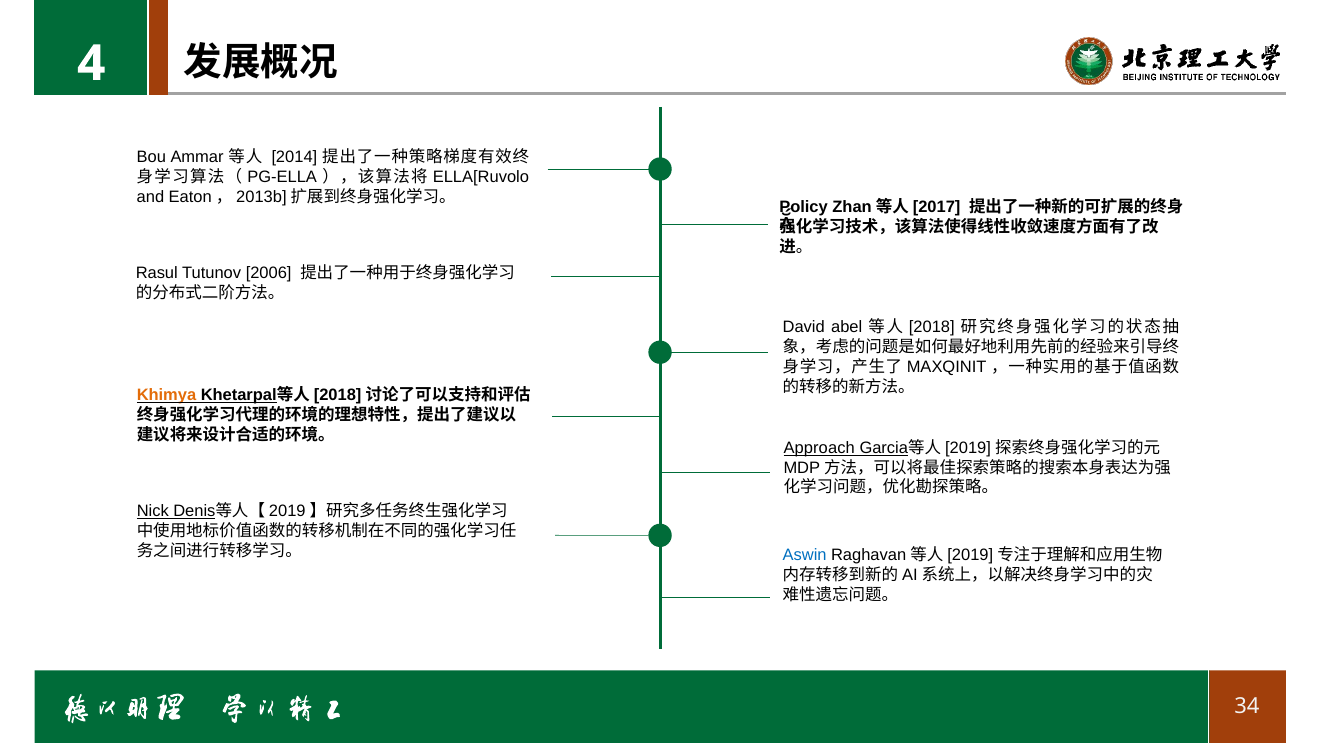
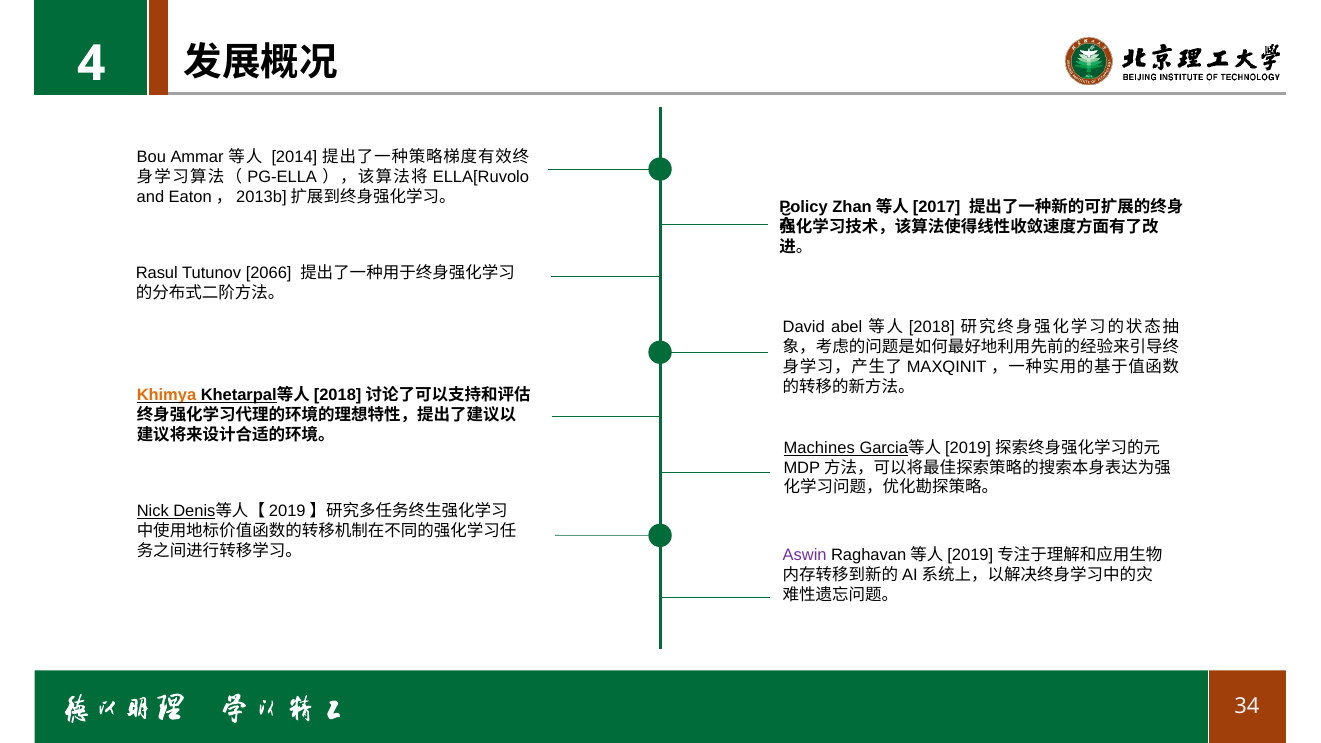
2006: 2006 -> 2066
Approach: Approach -> Machines
Aswin colour: blue -> purple
